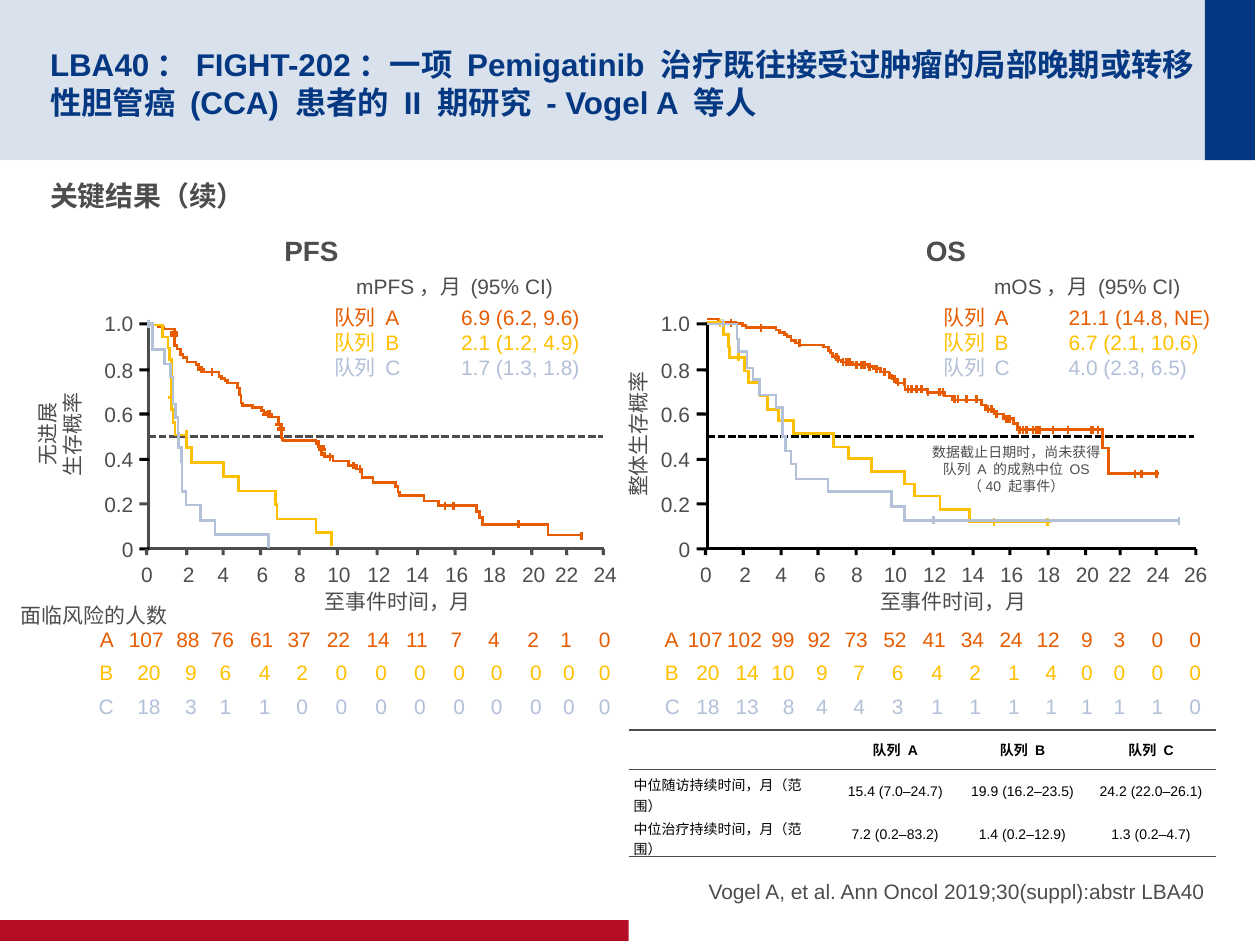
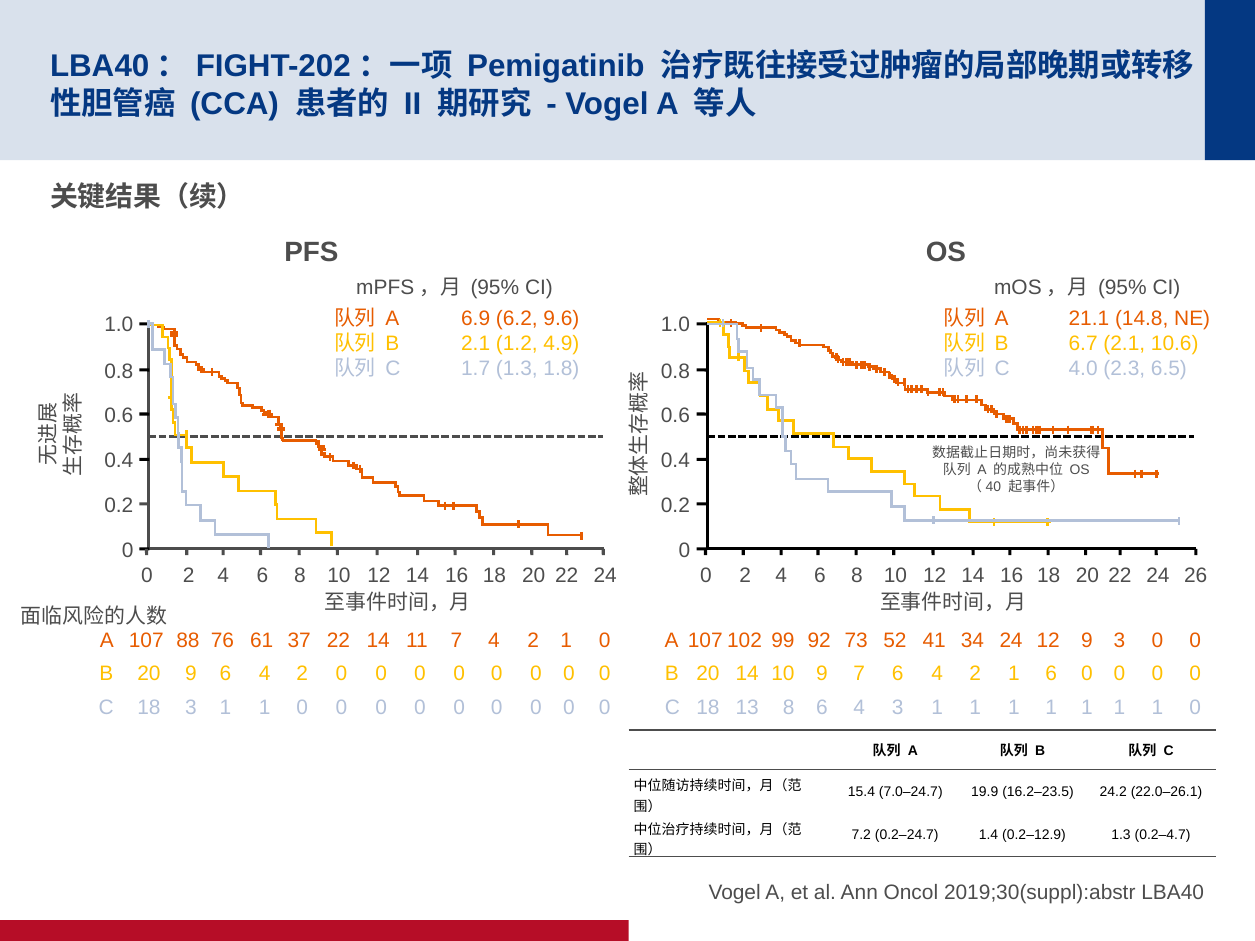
1 4: 4 -> 6
8 4: 4 -> 6
0.2–83.2: 0.2–83.2 -> 0.2–24.7
